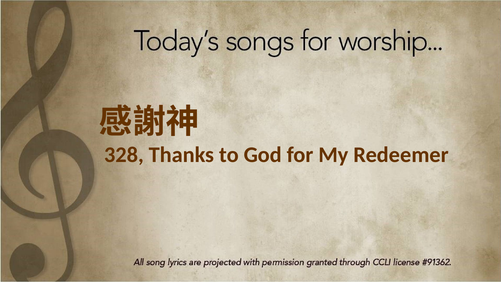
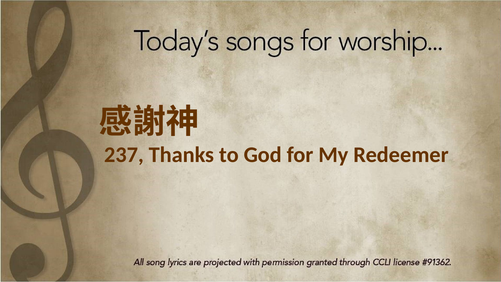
328: 328 -> 237
